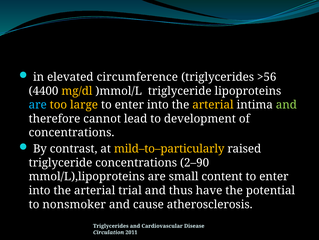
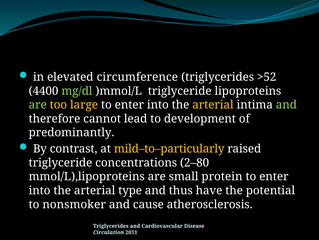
>56: >56 -> >52
mg/dl colour: yellow -> light green
are at (38, 105) colour: light blue -> light green
concentrations at (71, 132): concentrations -> predominantly
2–90: 2–90 -> 2–80
content: content -> protein
trial: trial -> type
